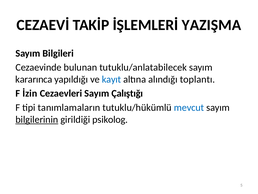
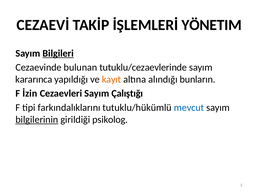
YAZIŞMA: YAZIŞMA -> YÖNETIM
Bilgileri underline: none -> present
tutuklu/anlatabilecek: tutuklu/anlatabilecek -> tutuklu/cezaevlerinde
kayıt colour: blue -> orange
toplantı: toplantı -> bunların
tanımlamaların: tanımlamaların -> farkındalıklarını
